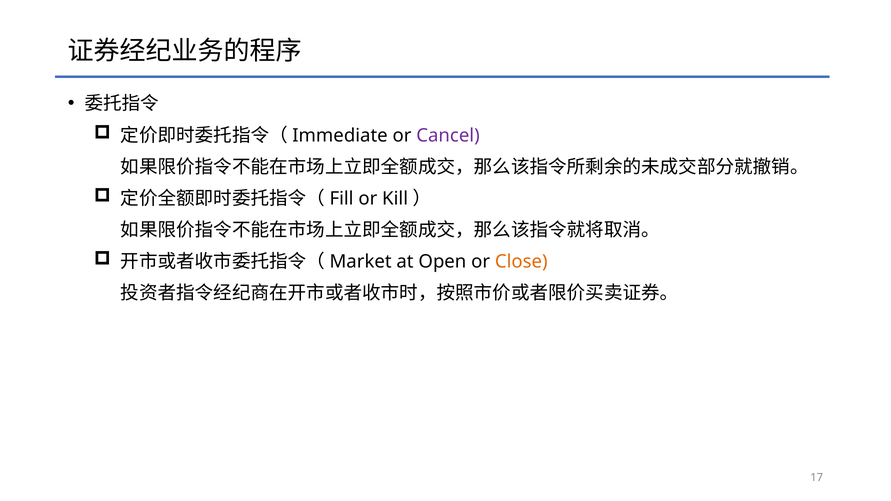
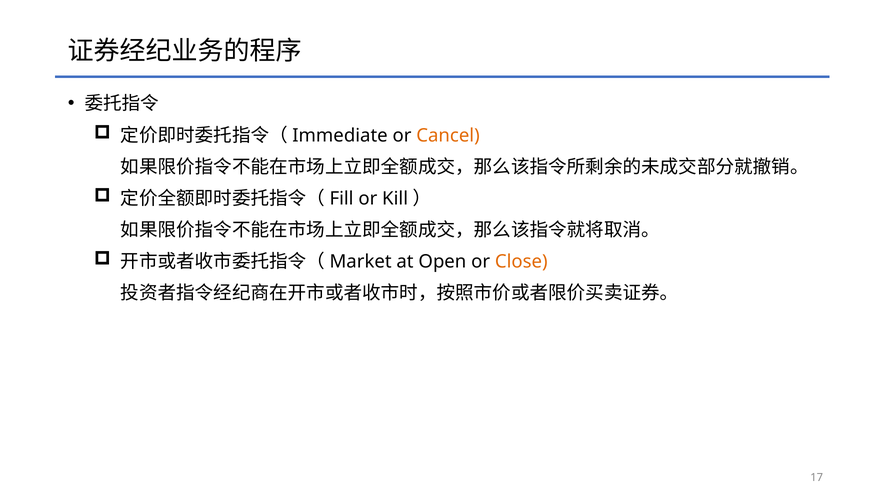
Cancel colour: purple -> orange
